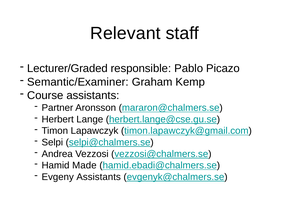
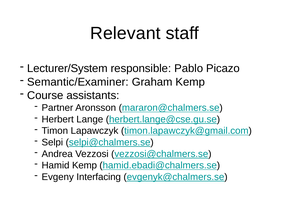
Lecturer/Graded: Lecturer/Graded -> Lecturer/System
Hamid Made: Made -> Kemp
Evgeny Assistants: Assistants -> Interfacing
